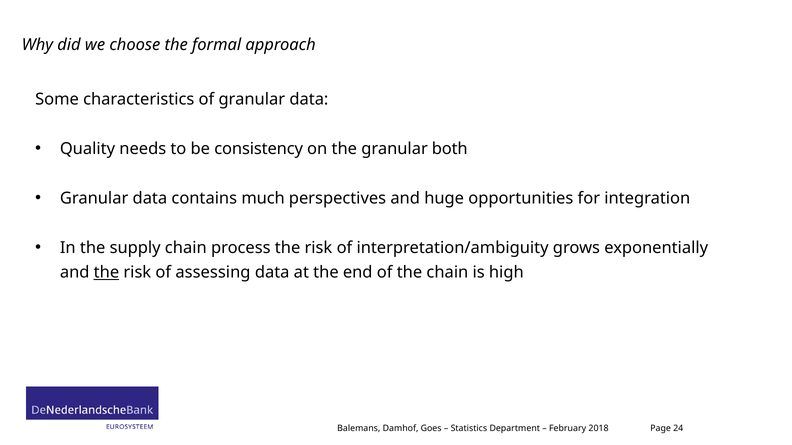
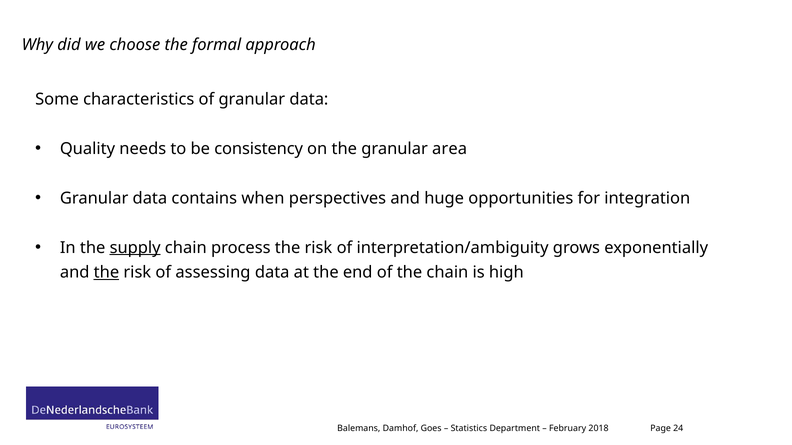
both: both -> area
much: much -> when
supply underline: none -> present
